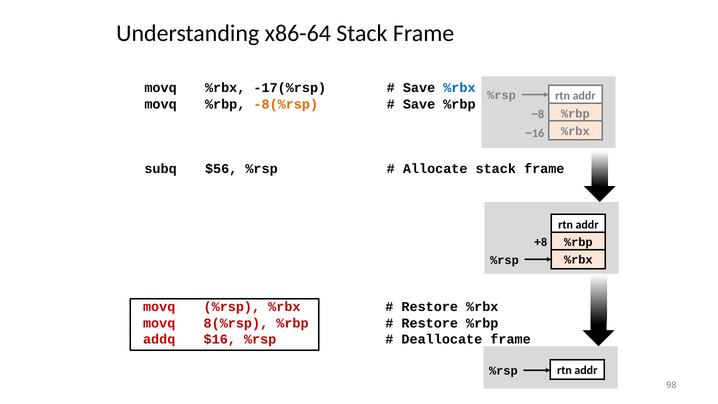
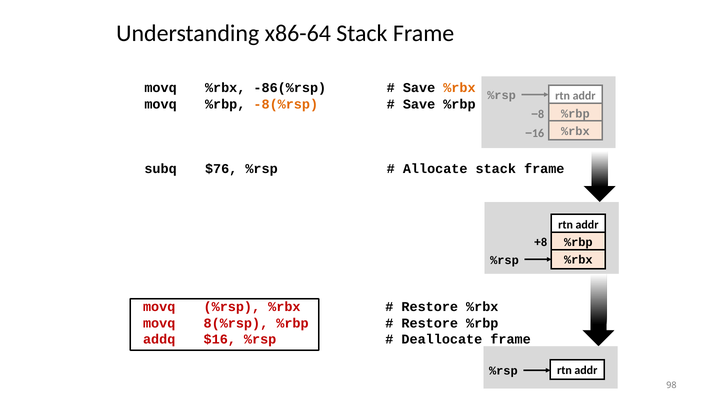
-17(%rsp: -17(%rsp -> -86(%rsp
%rbx at (459, 88) colour: blue -> orange
$56: $56 -> $76
